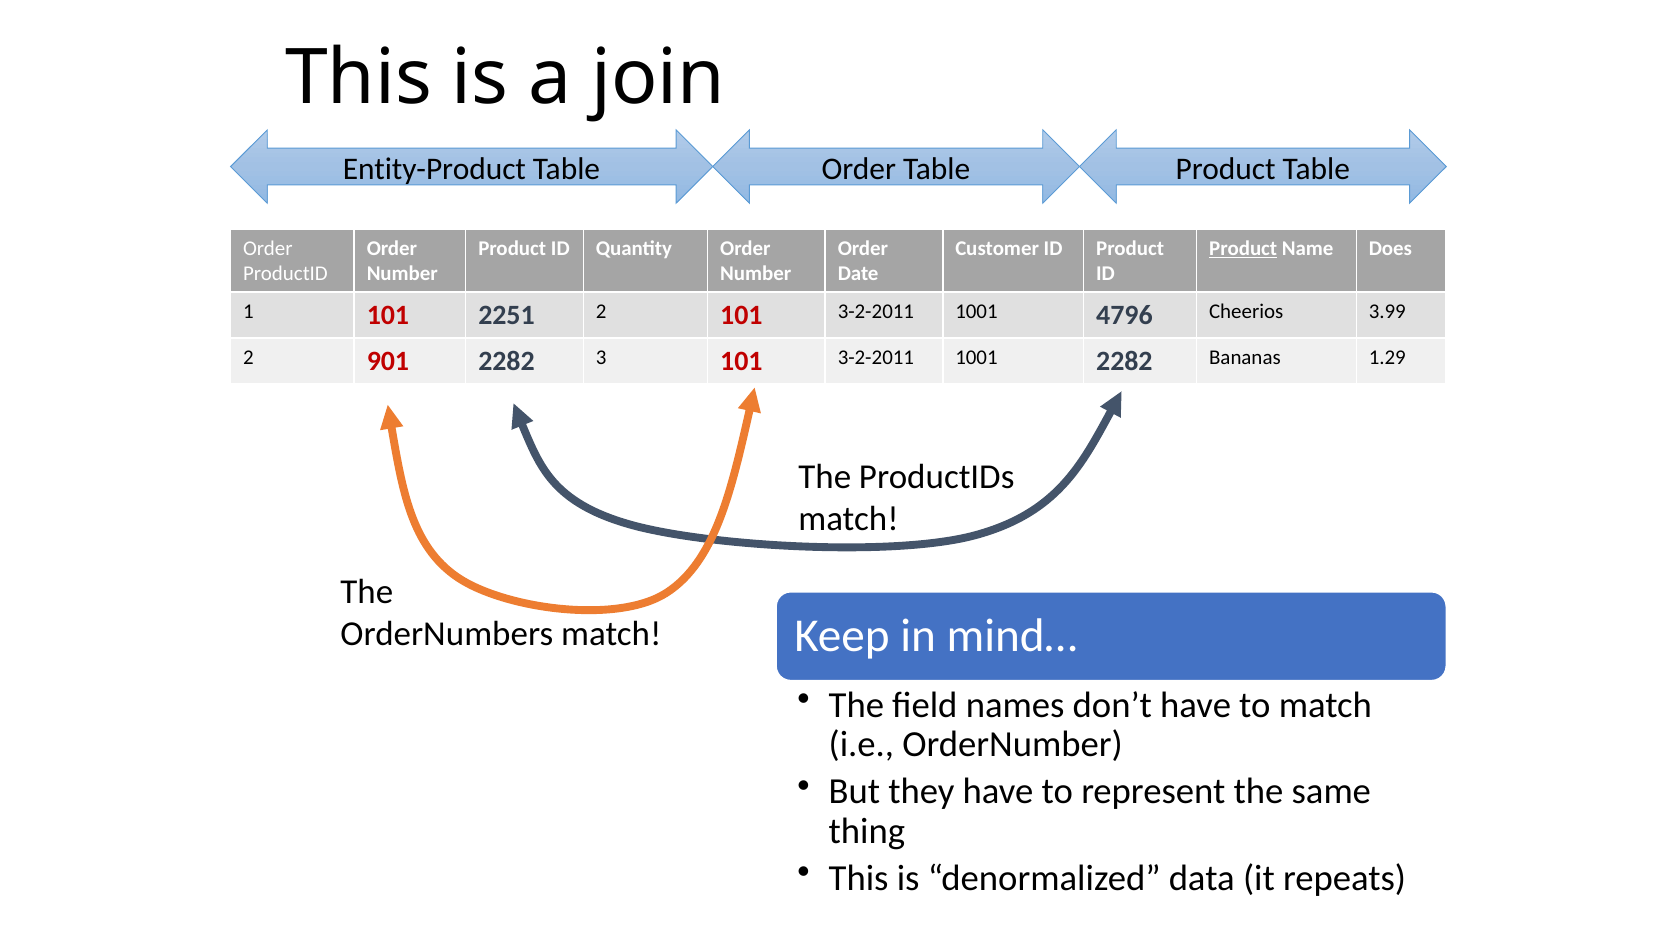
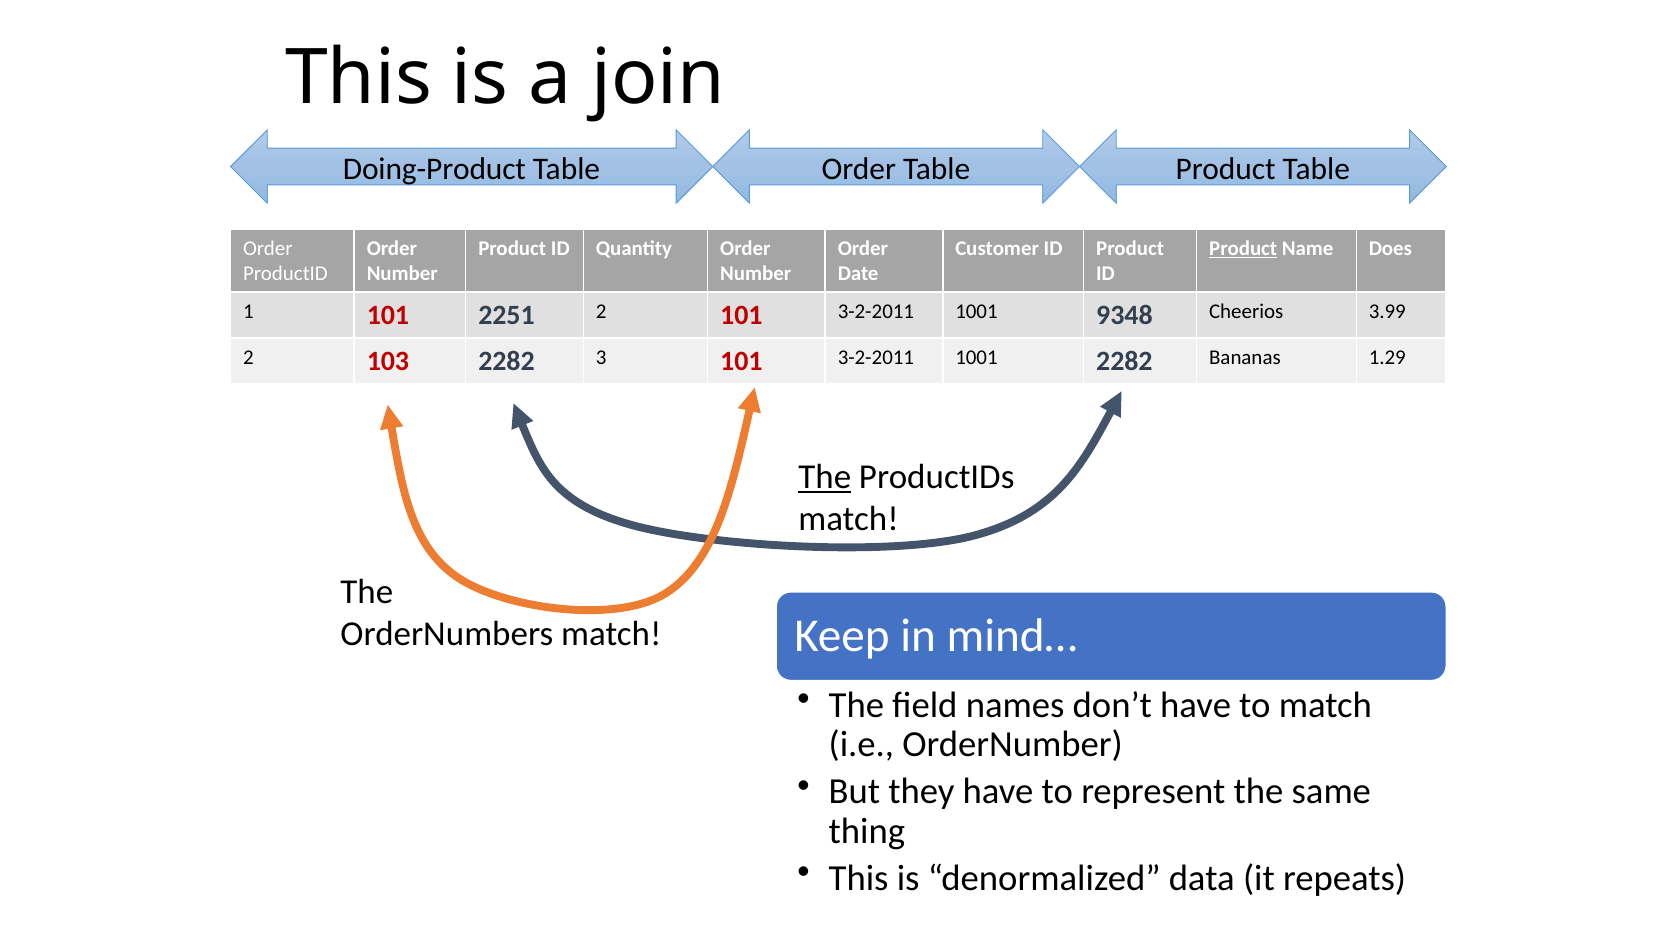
Entity-Product: Entity-Product -> Doing-Product
4796: 4796 -> 9348
901: 901 -> 103
The at (825, 477) underline: none -> present
